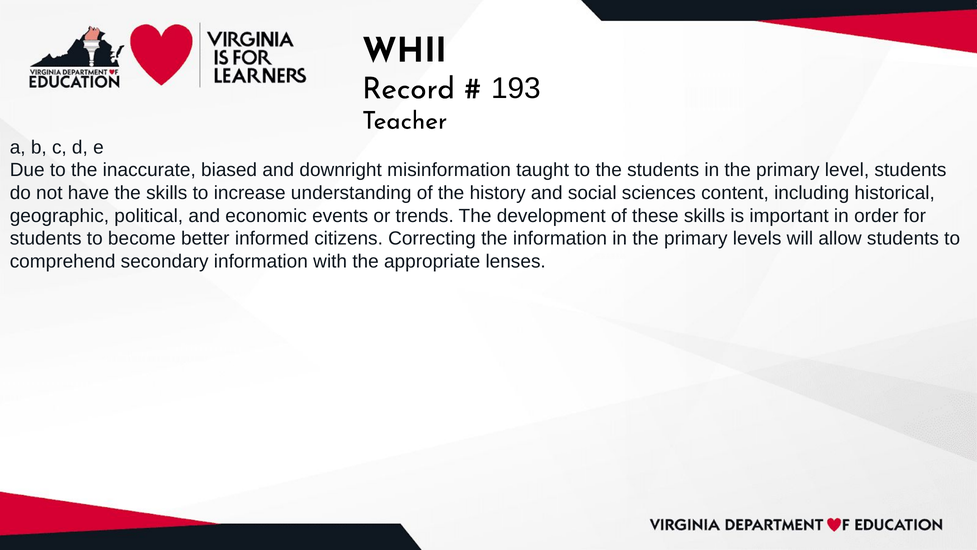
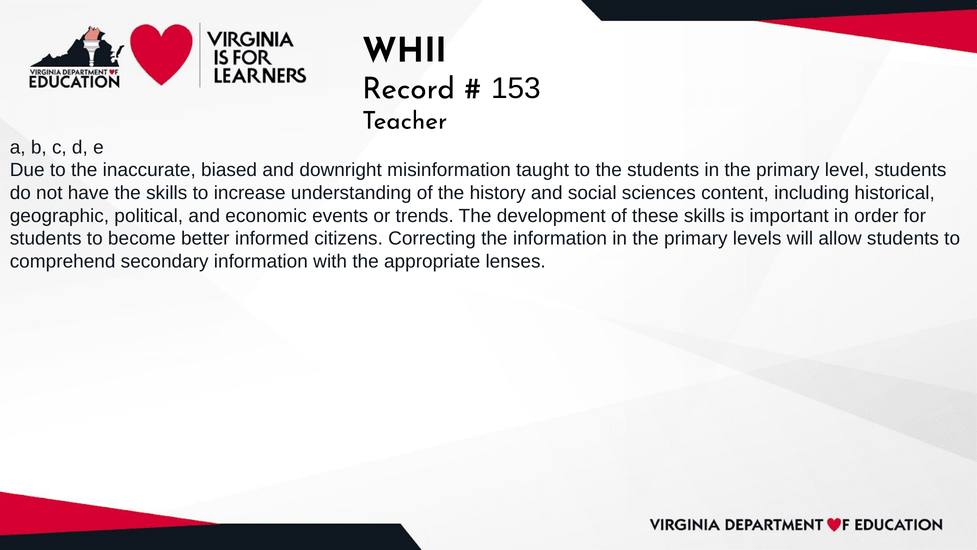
193: 193 -> 153
